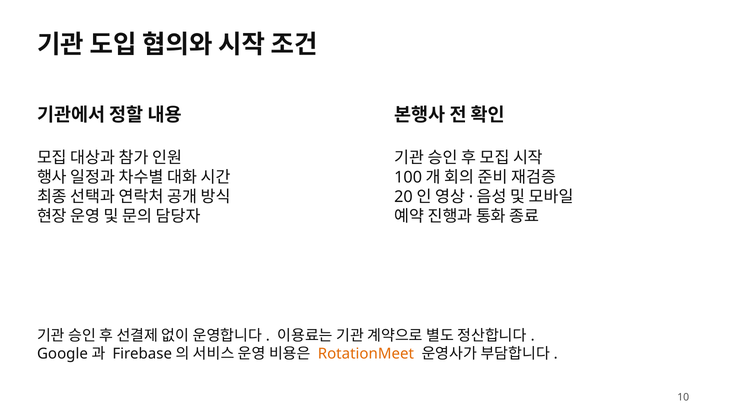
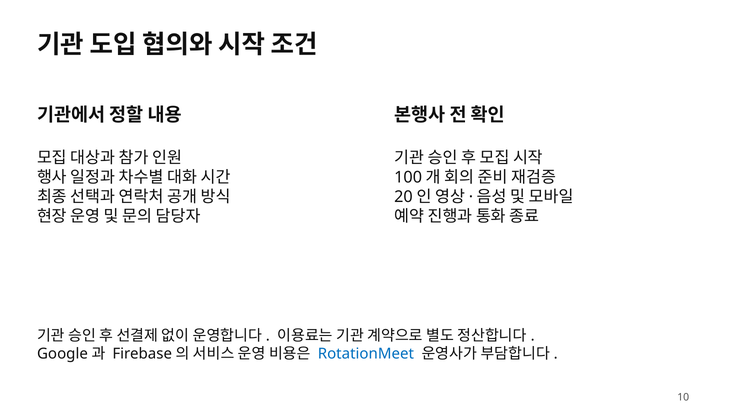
RotationMeet colour: orange -> blue
